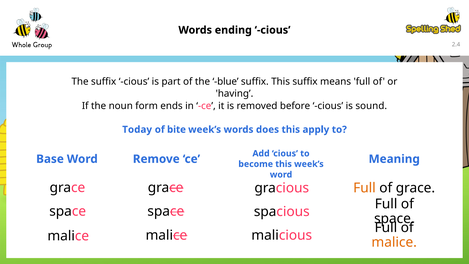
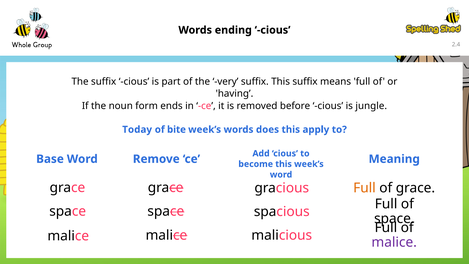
blue: blue -> very
sound: sound -> jungle
malice at (394, 242) colour: orange -> purple
